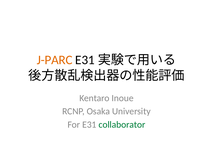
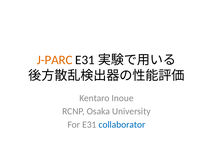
collaborator colour: green -> blue
